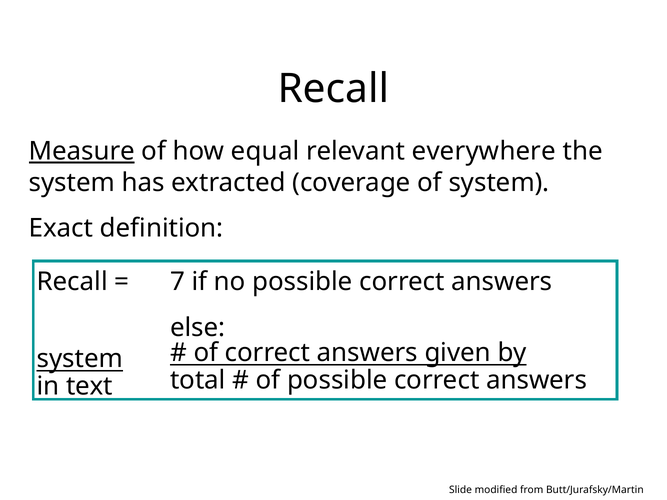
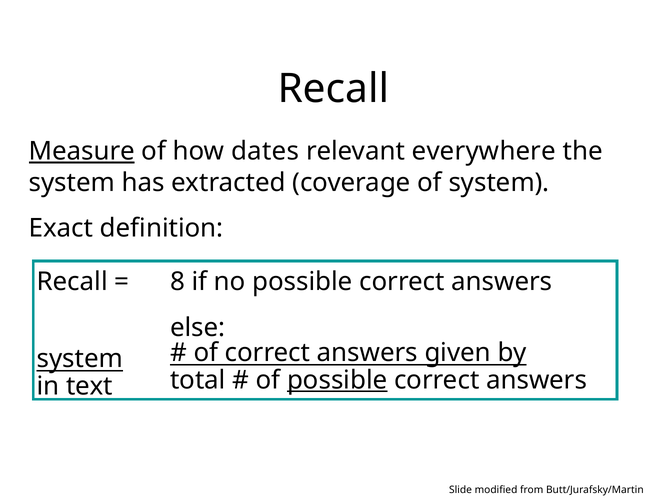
equal: equal -> dates
7: 7 -> 8
possible at (337, 380) underline: none -> present
